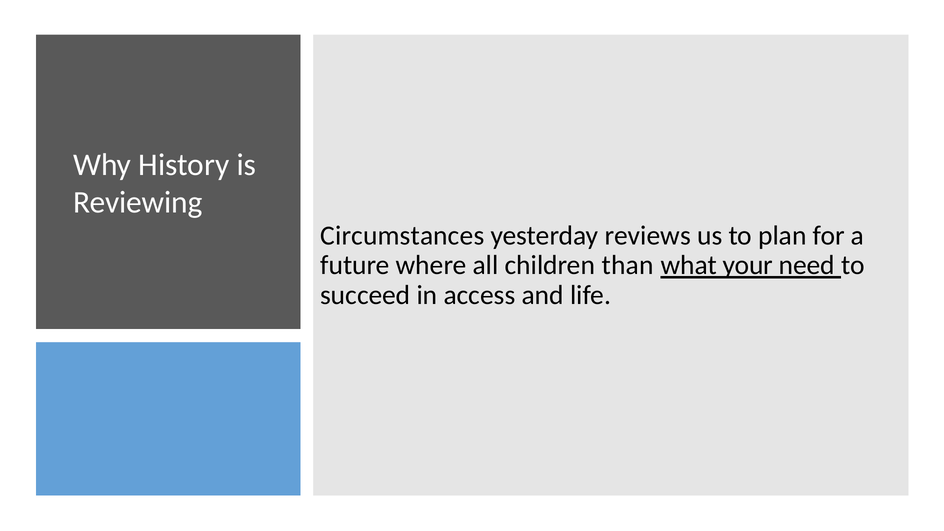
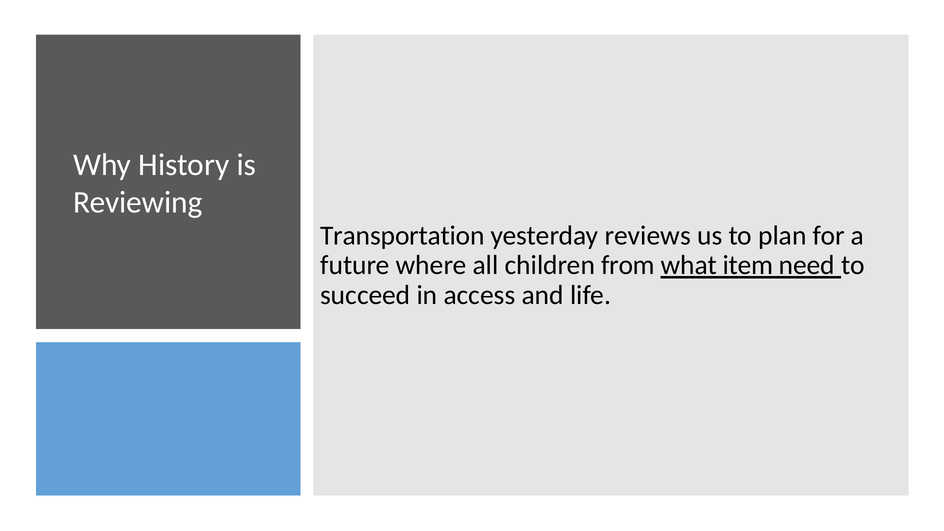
Circumstances: Circumstances -> Transportation
than: than -> from
your: your -> item
